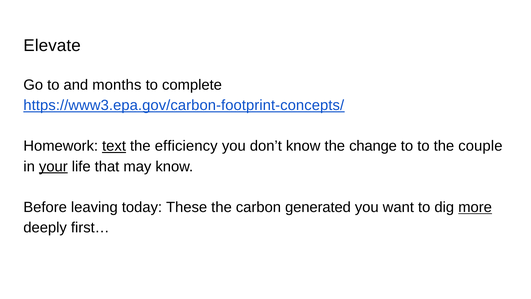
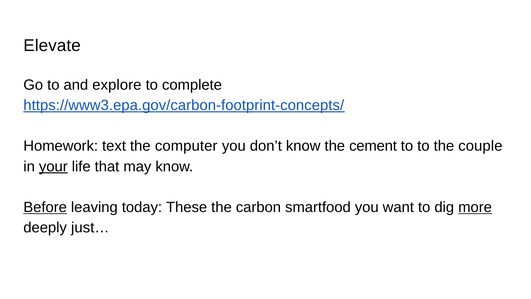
months: months -> explore
text underline: present -> none
efficiency: efficiency -> computer
change: change -> cement
Before underline: none -> present
generated: generated -> smartfood
first…: first… -> just…
